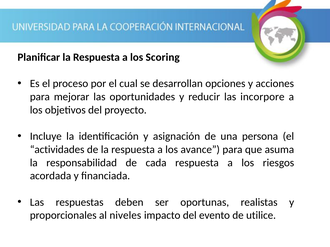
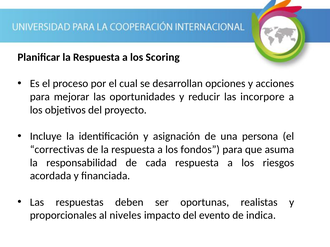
actividades: actividades -> correctivas
avance: avance -> fondos
utilice: utilice -> indica
